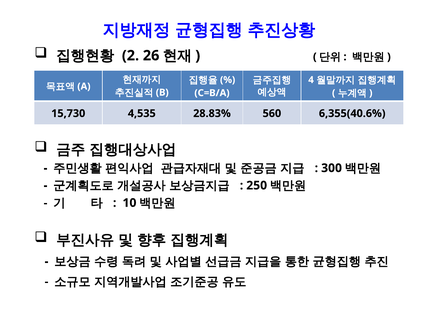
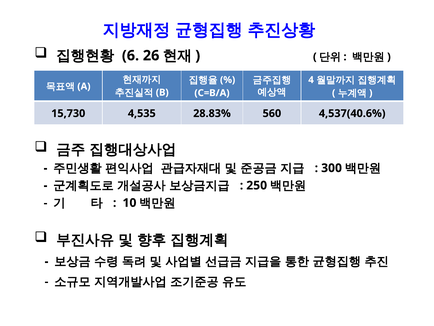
2: 2 -> 6
6,355(40.6%: 6,355(40.6% -> 4,537(40.6%
